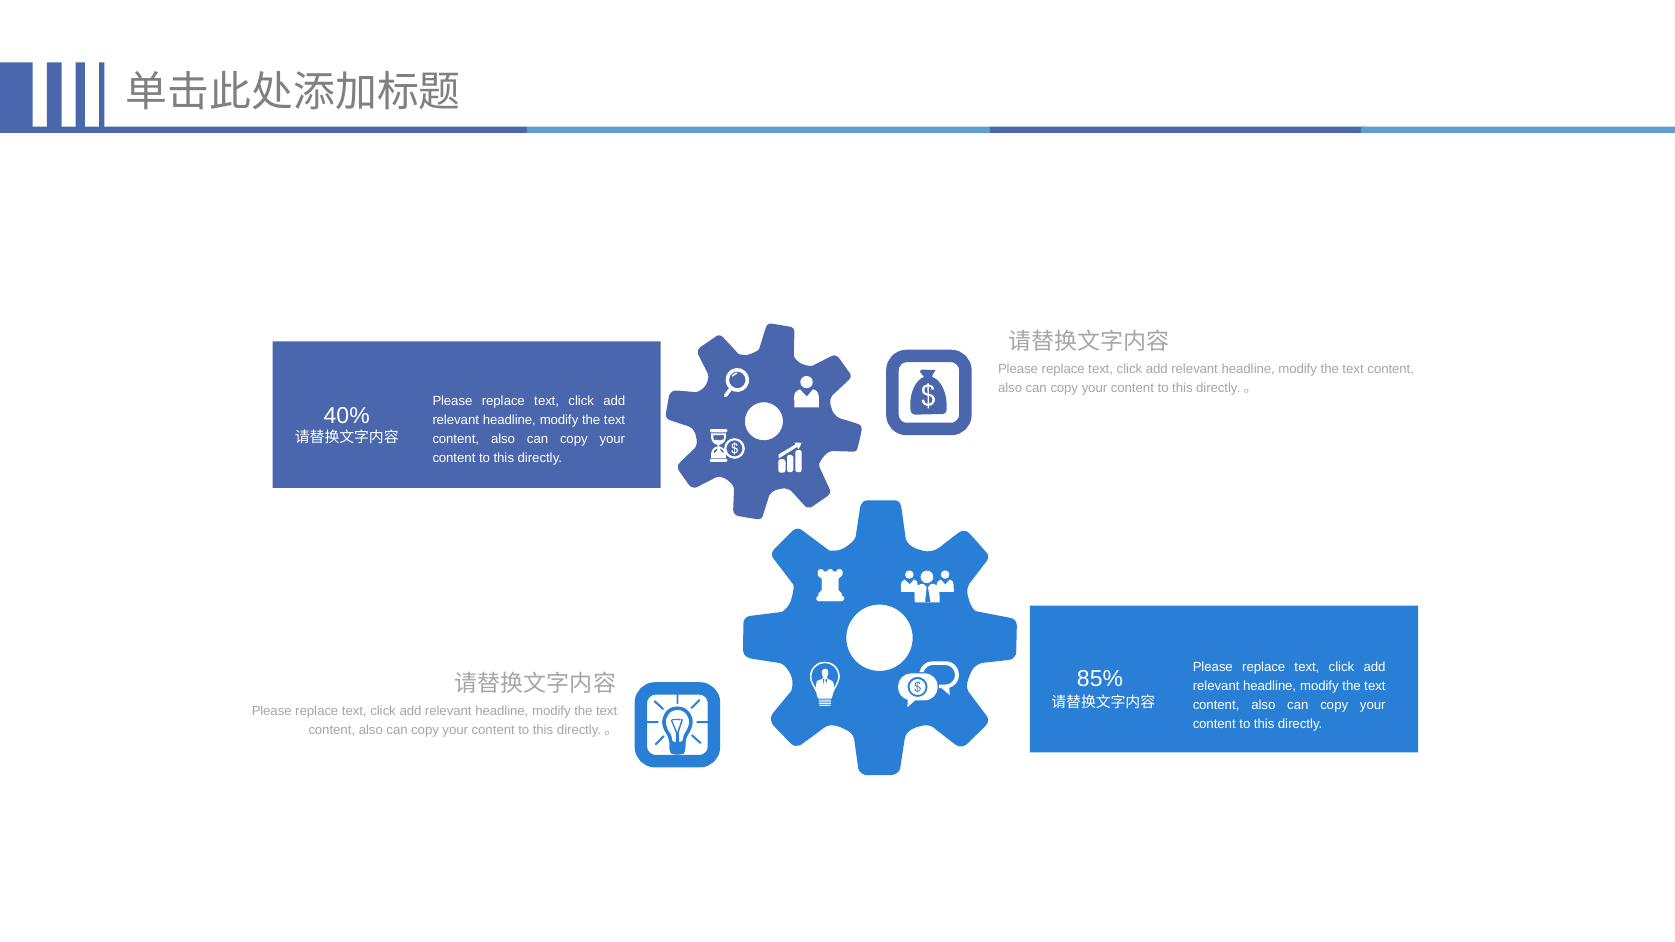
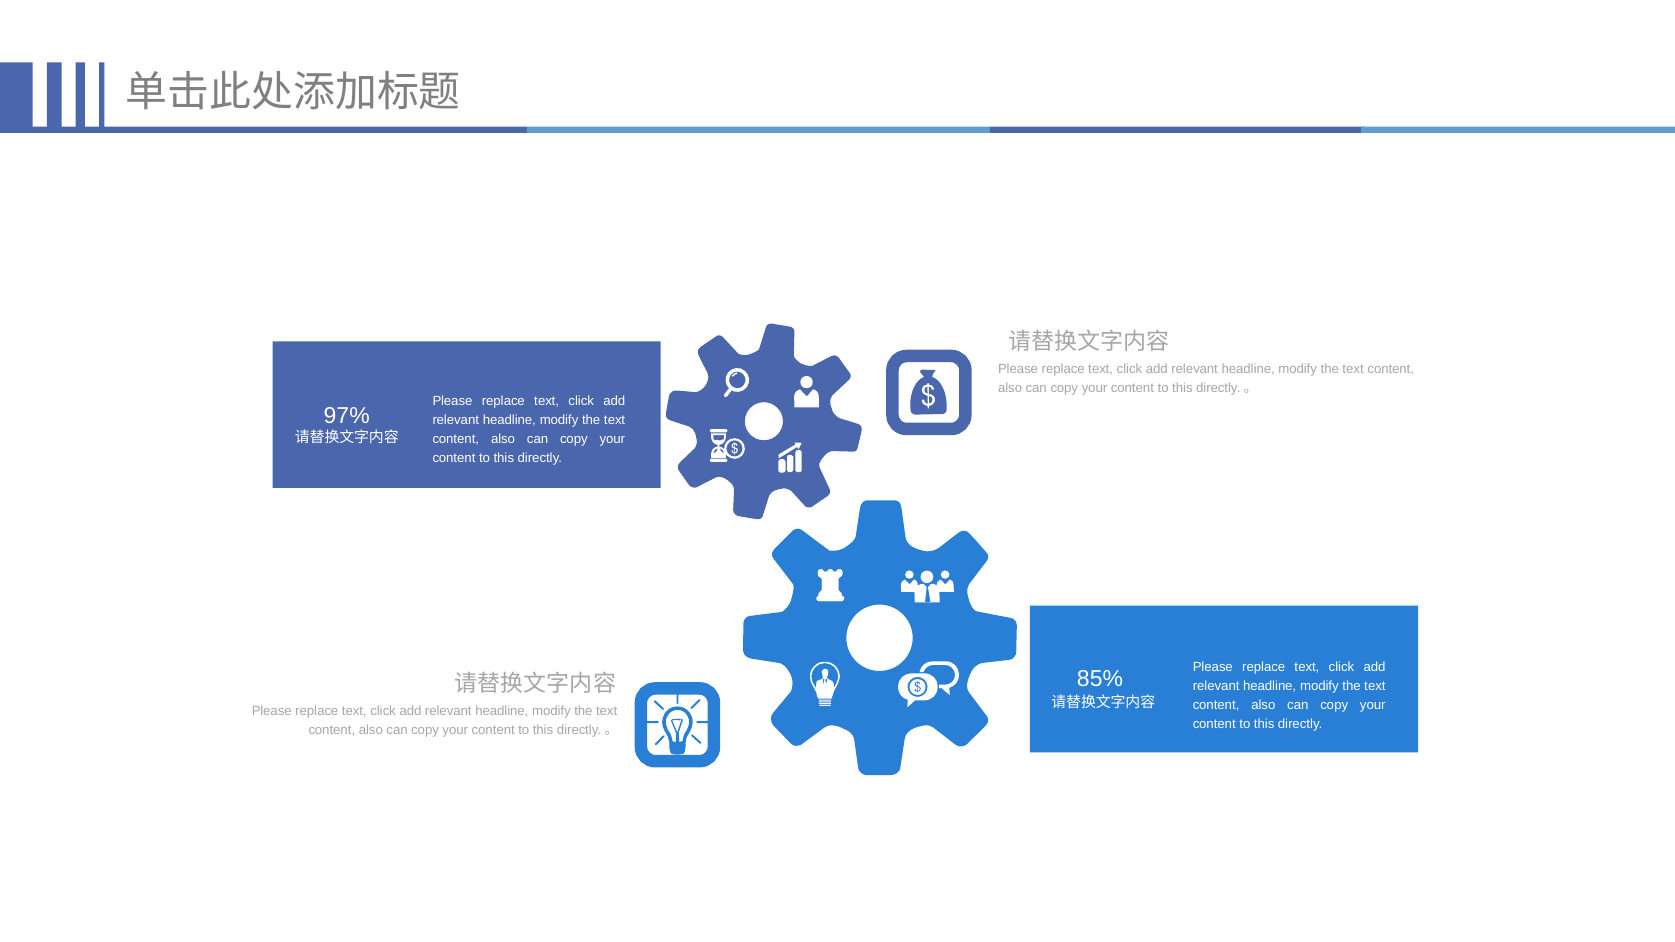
40%: 40% -> 97%
